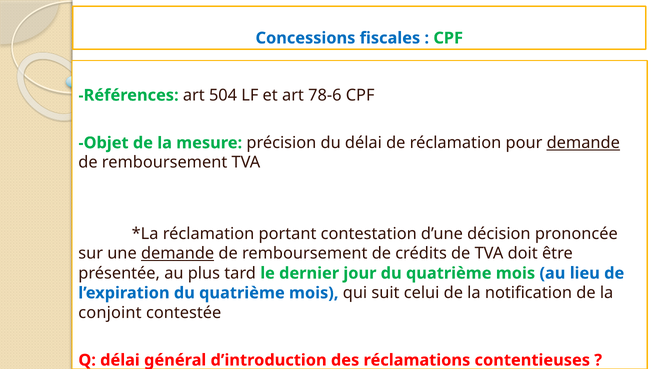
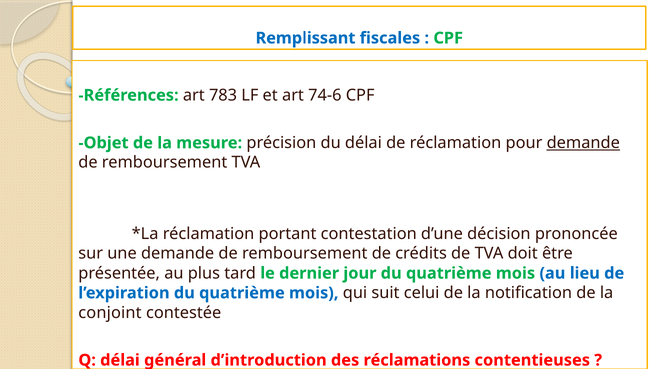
Concessions: Concessions -> Remplissant
504: 504 -> 783
78-6: 78-6 -> 74-6
demande at (178, 253) underline: present -> none
